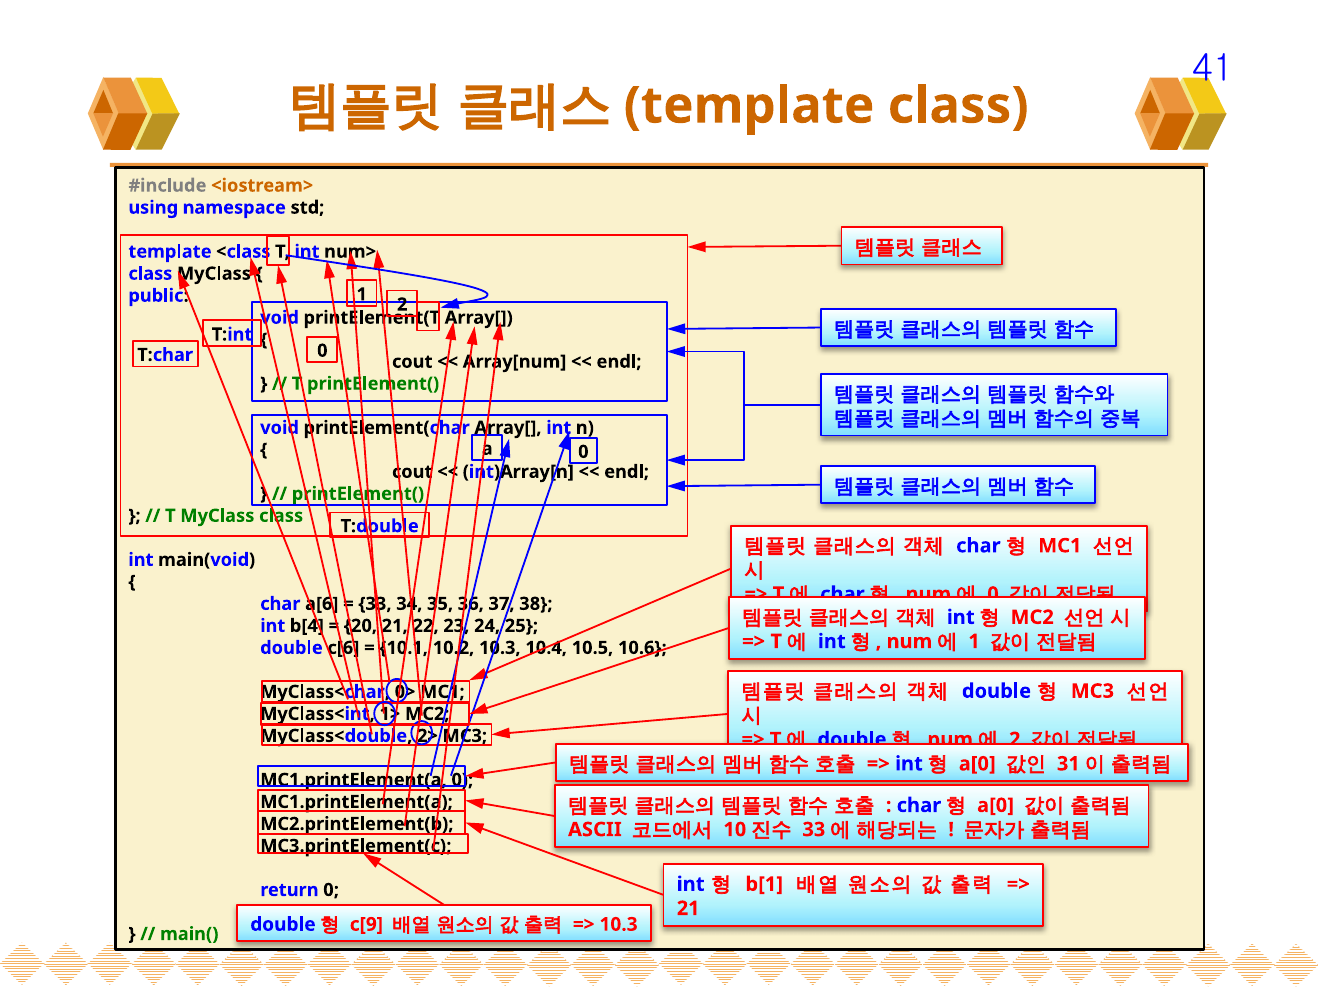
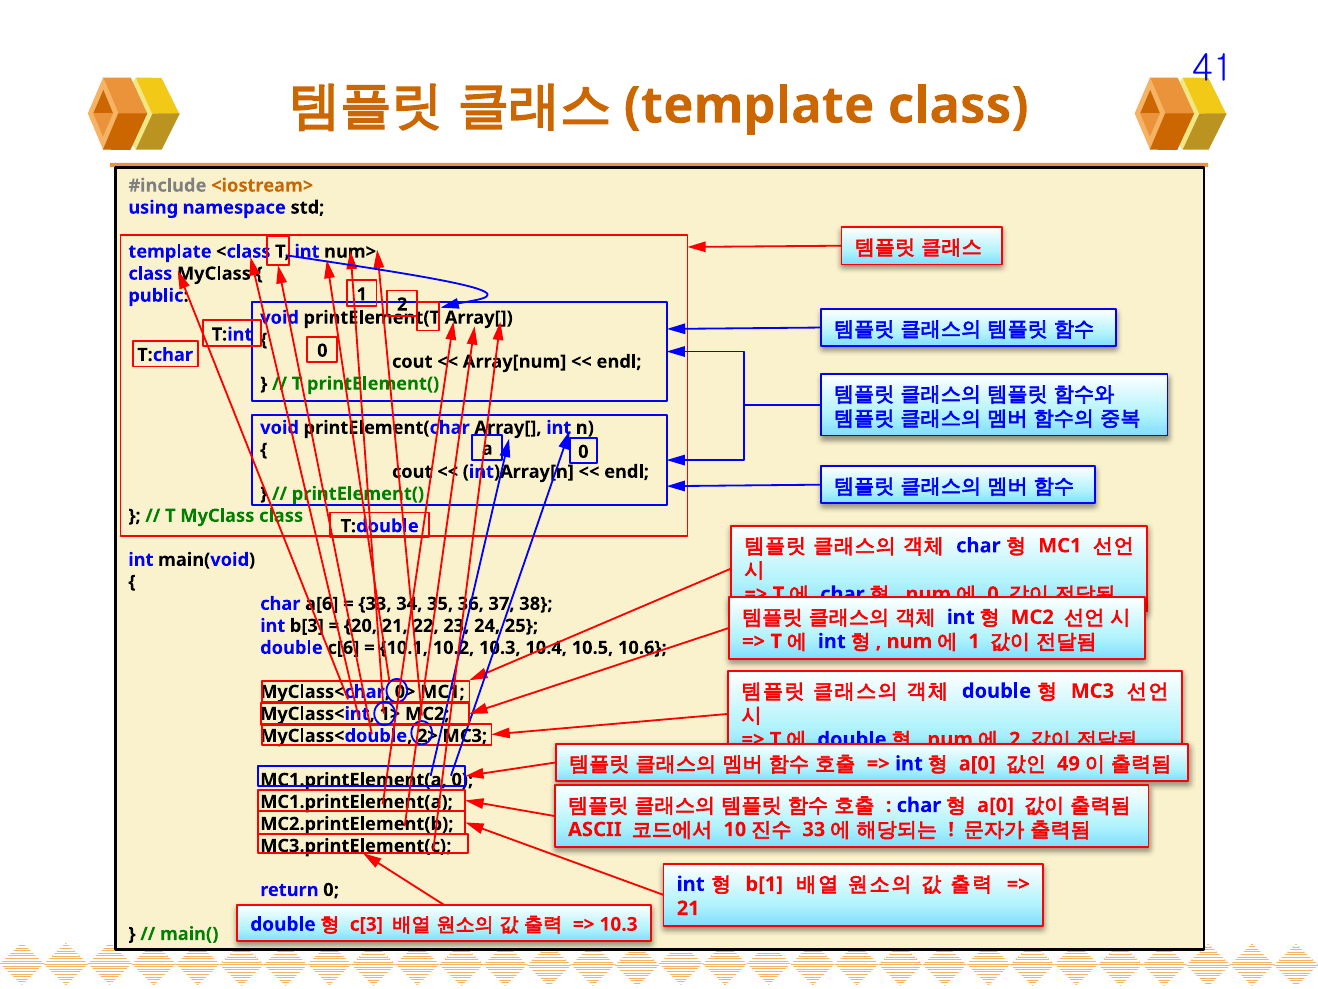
b[4: b[4 -> b[3
31: 31 -> 49
c[9: c[9 -> c[3
